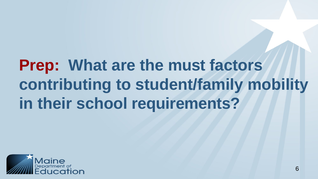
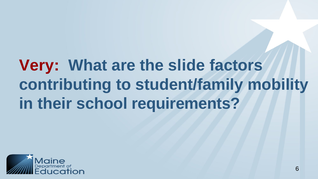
Prep: Prep -> Very
must: must -> slide
